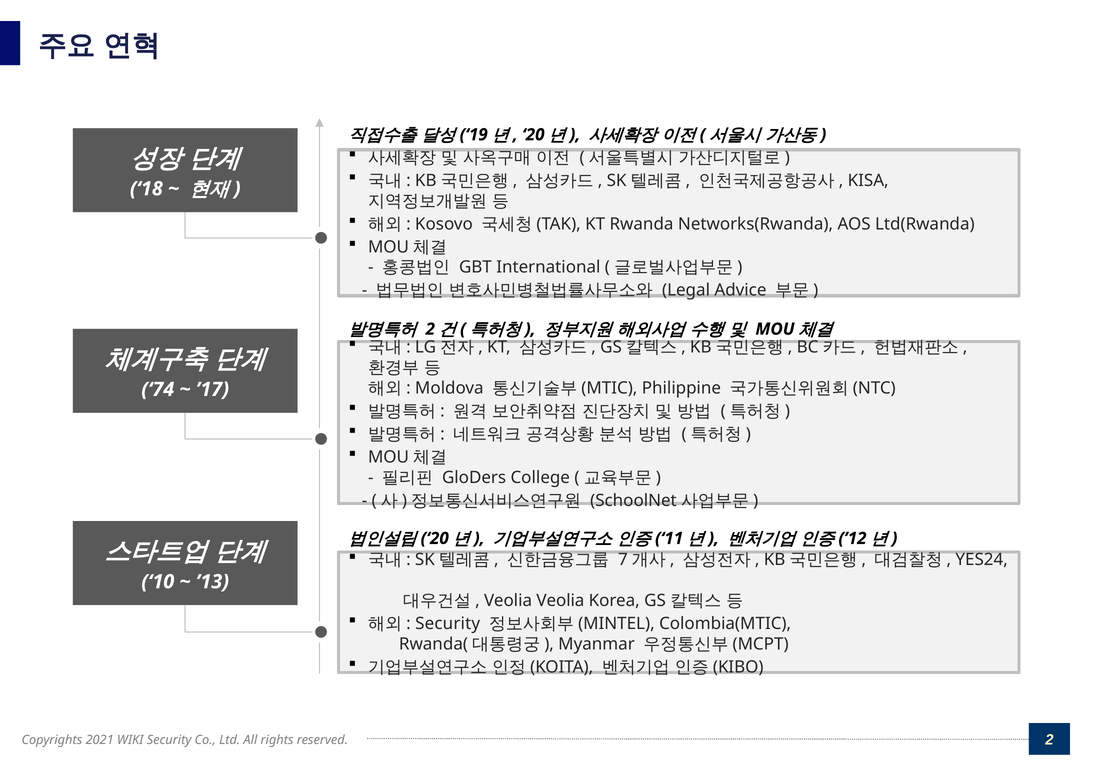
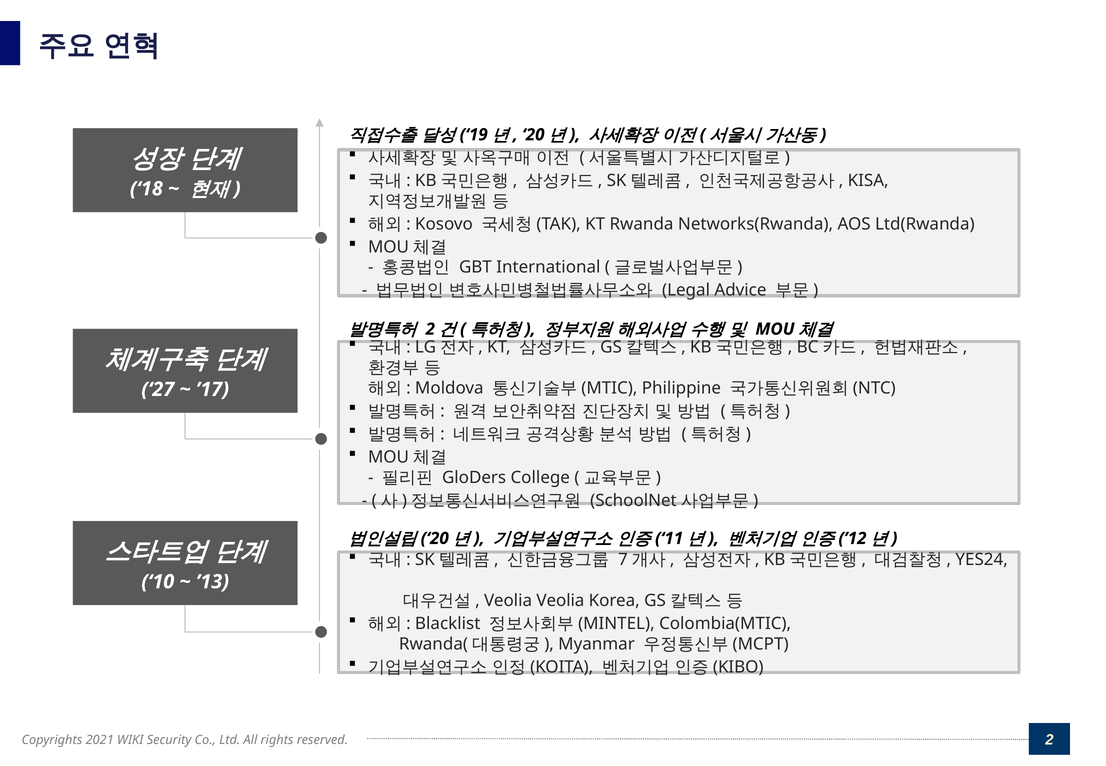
74: 74 -> 27
Security at (448, 623): Security -> Blacklist
